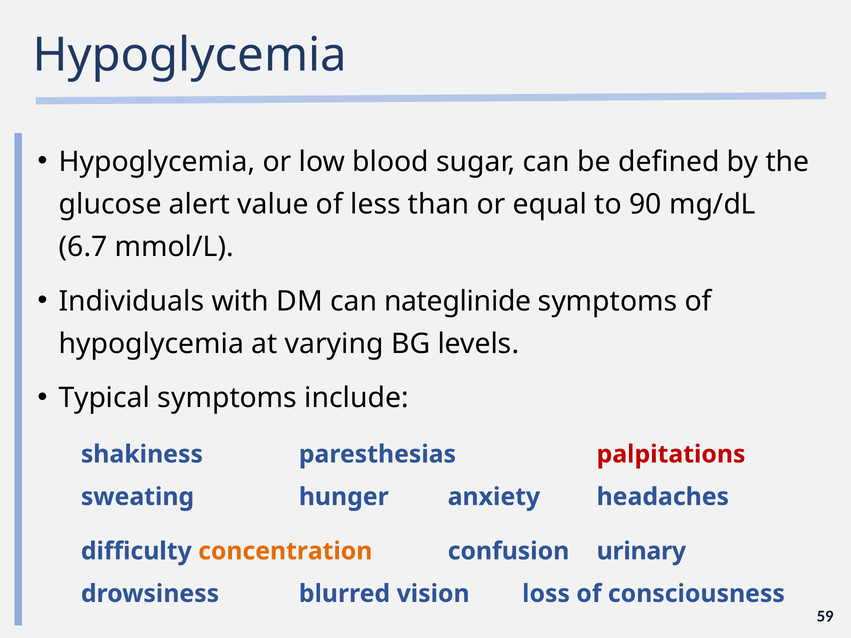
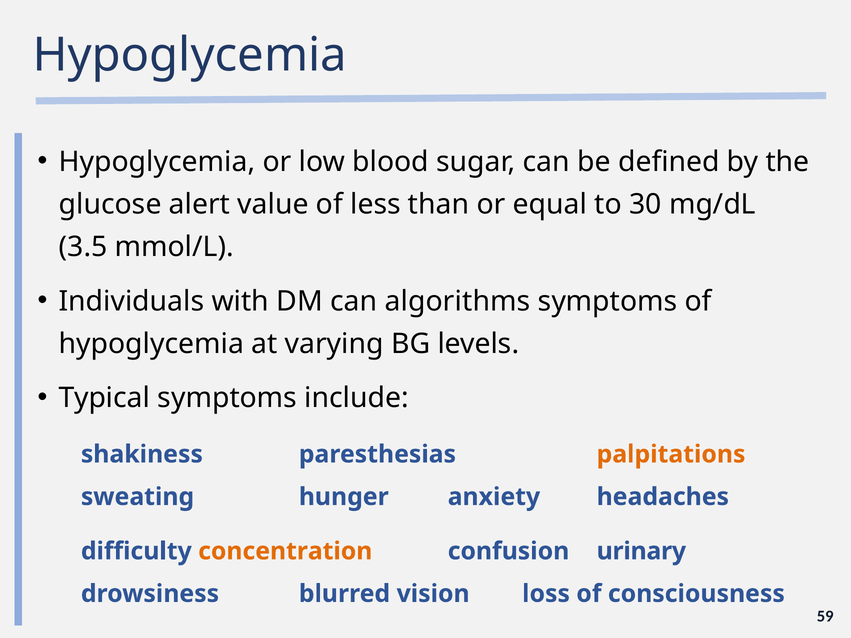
90: 90 -> 30
6.7: 6.7 -> 3.5
nateglinide: nateglinide -> algorithms
palpitations colour: red -> orange
